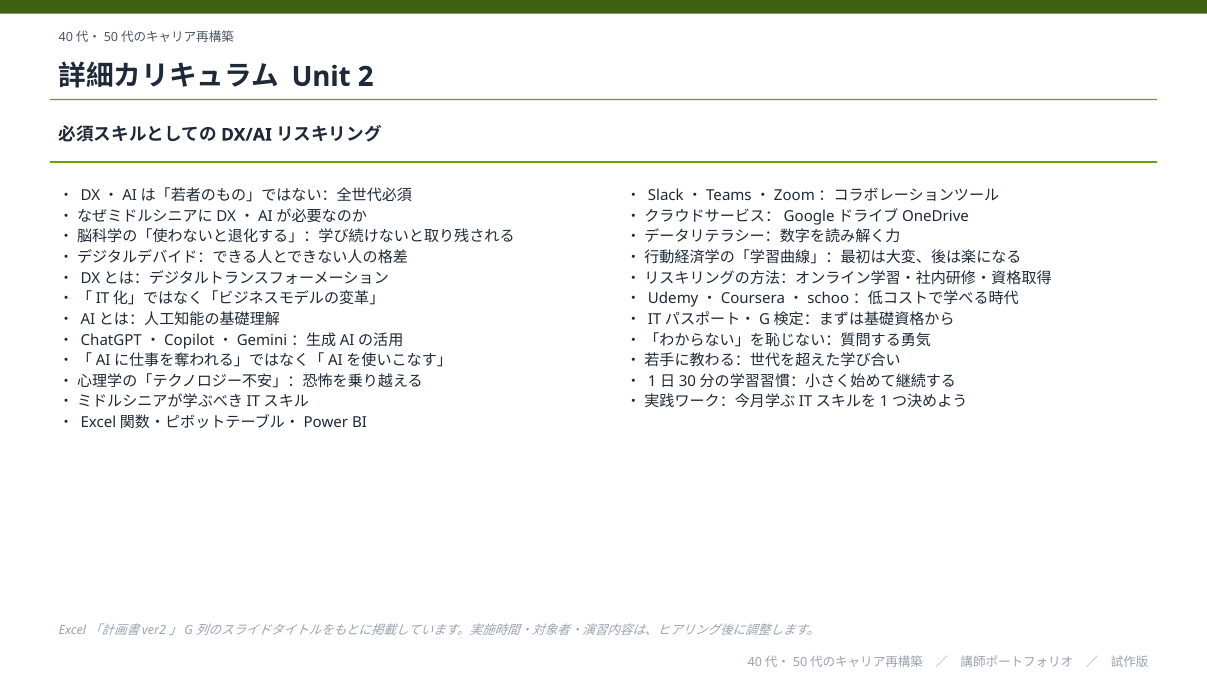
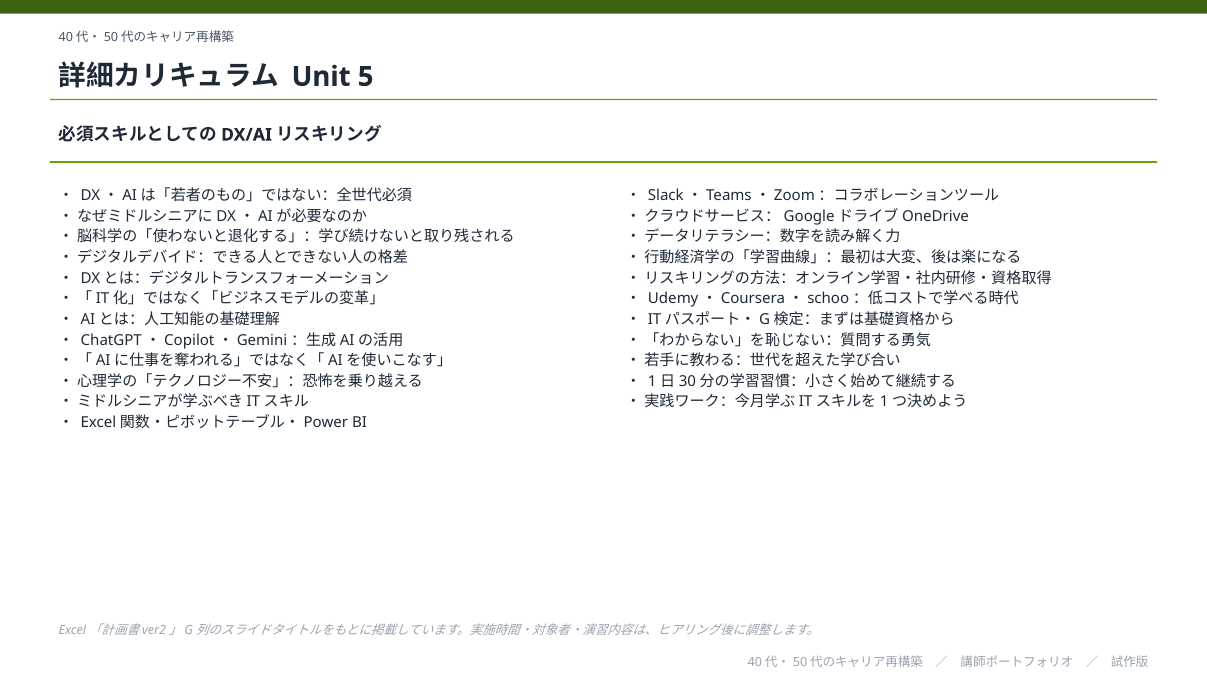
2: 2 -> 5
